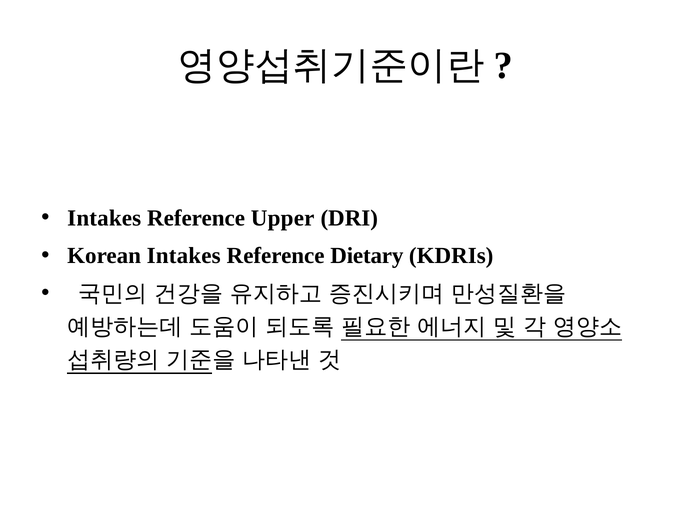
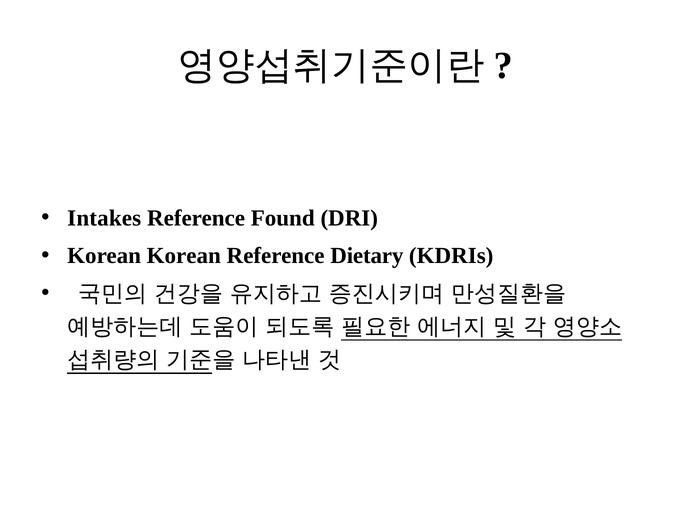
Upper: Upper -> Found
Korean Intakes: Intakes -> Korean
